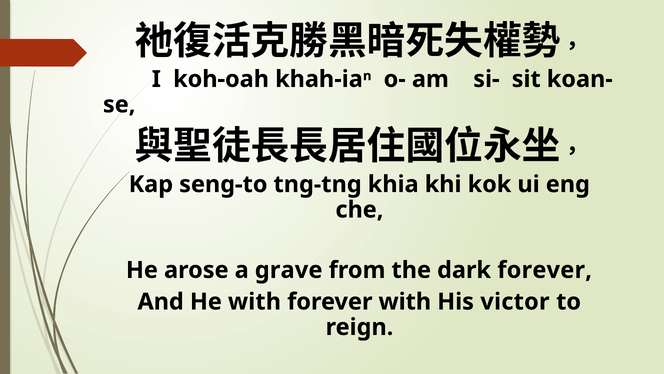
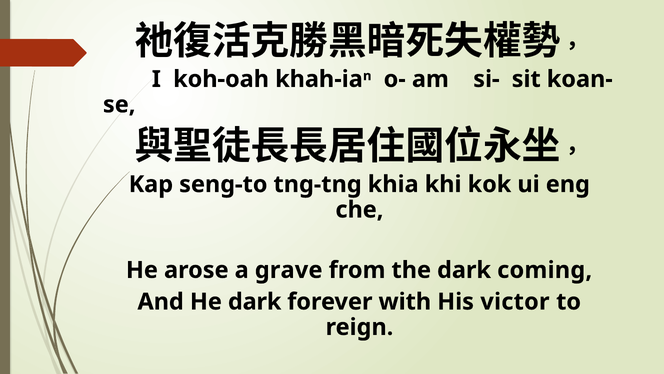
dark forever: forever -> coming
He with: with -> dark
